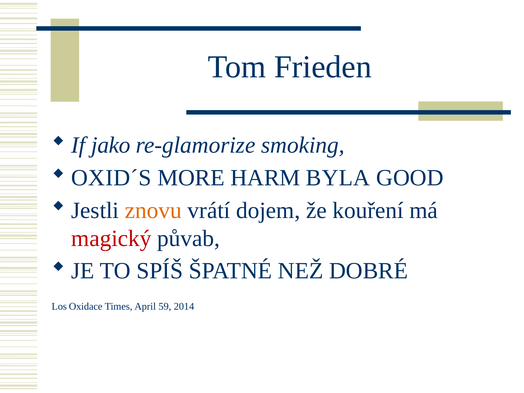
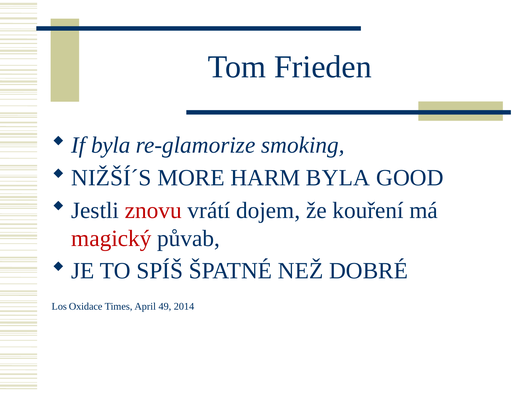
If jako: jako -> byla
OXID´S: OXID´S -> NIŽŠÍ´S
znovu colour: orange -> red
59: 59 -> 49
